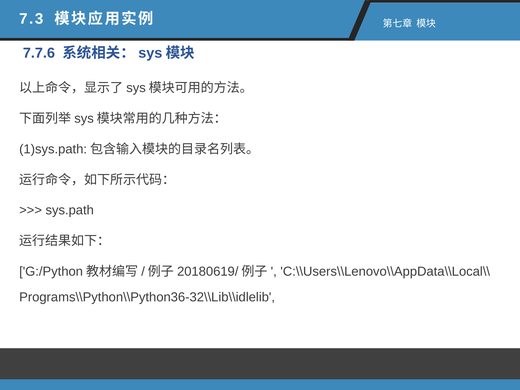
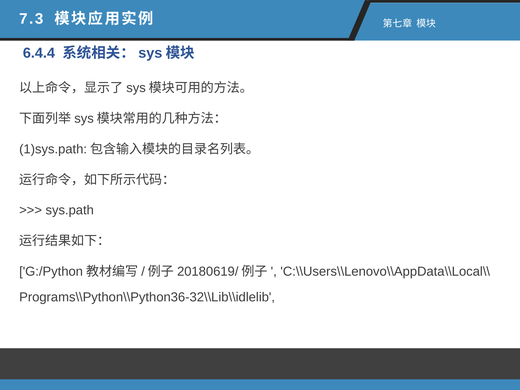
7.7.6: 7.7.6 -> 6.4.4
